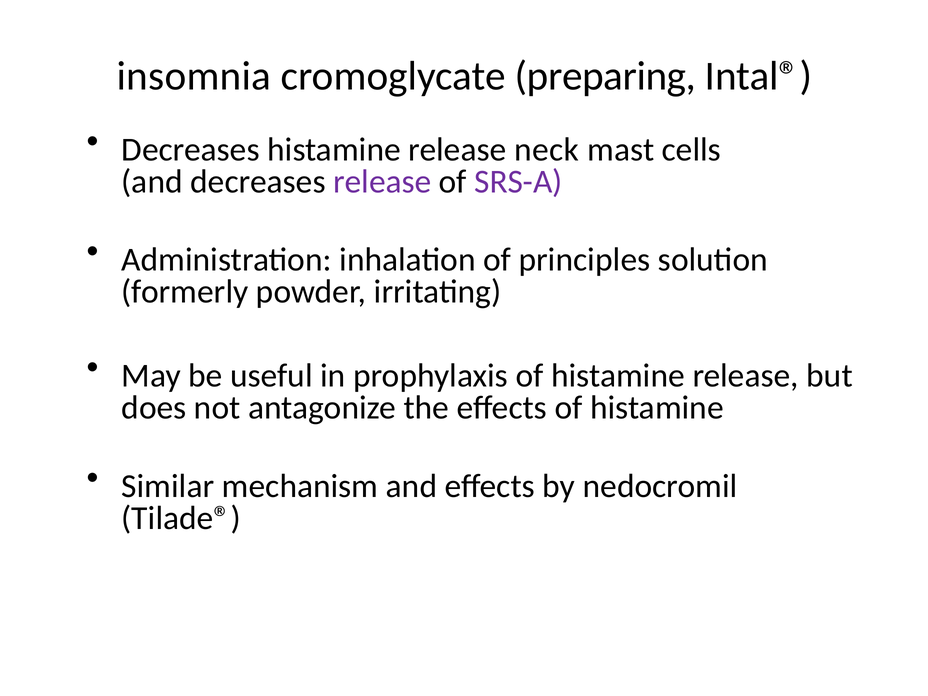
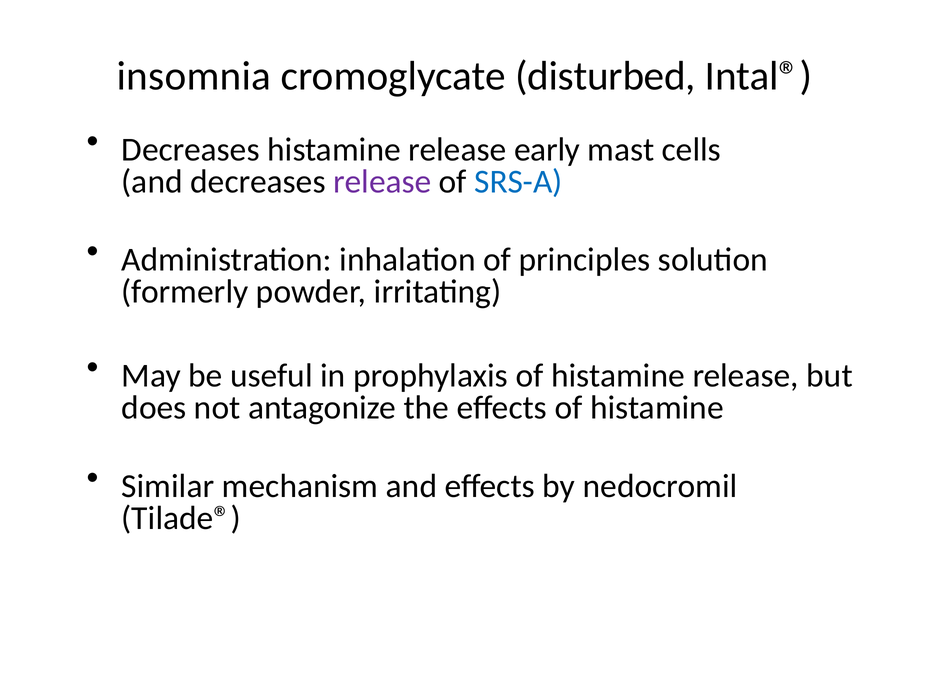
preparing: preparing -> disturbed
neck: neck -> early
SRS-A colour: purple -> blue
